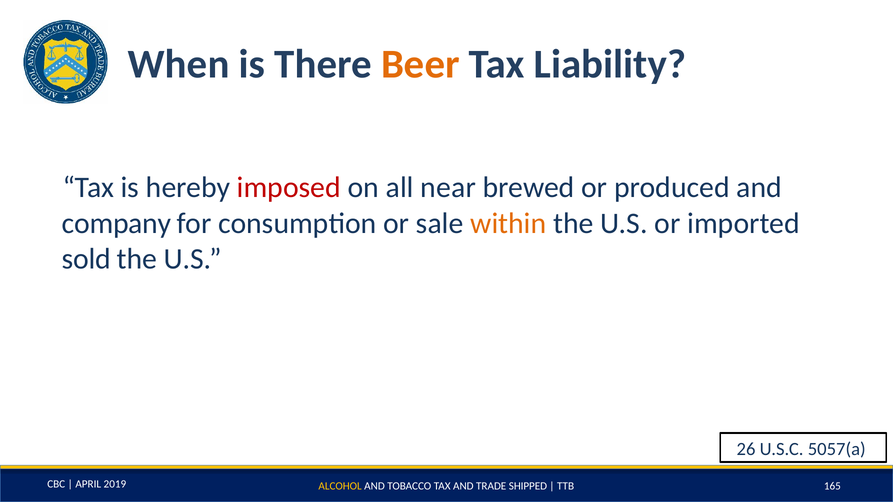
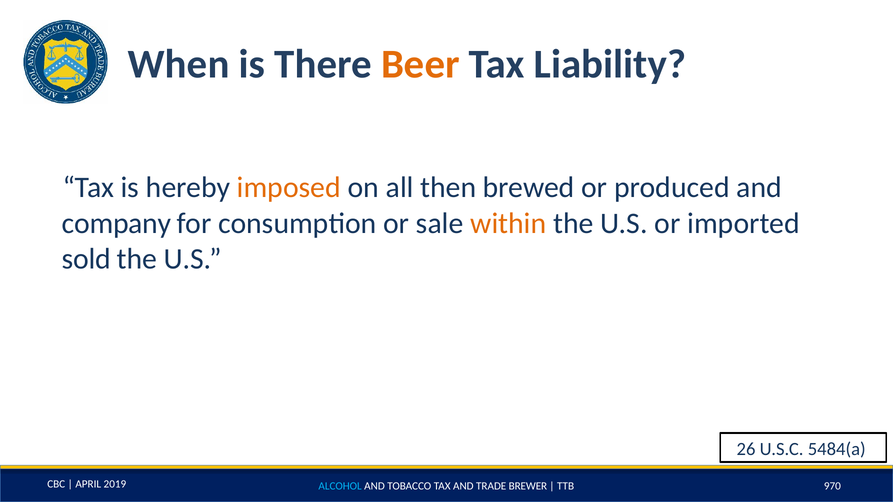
imposed colour: red -> orange
near: near -> then
5057(a: 5057(a -> 5484(a
ALCOHOL colour: yellow -> light blue
SHIPPED: SHIPPED -> BREWER
165: 165 -> 970
